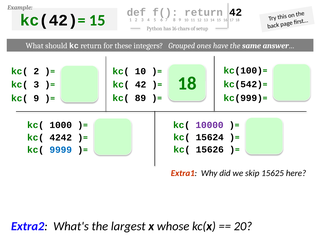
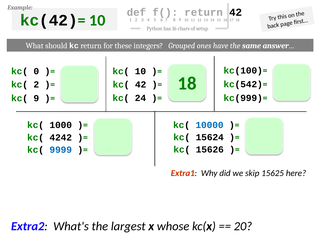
kc(42)= 15: 15 -> 10
kc( 2: 2 -> 0
kc( 3: 3 -> 2
89: 89 -> 24
10000 colour: purple -> blue
